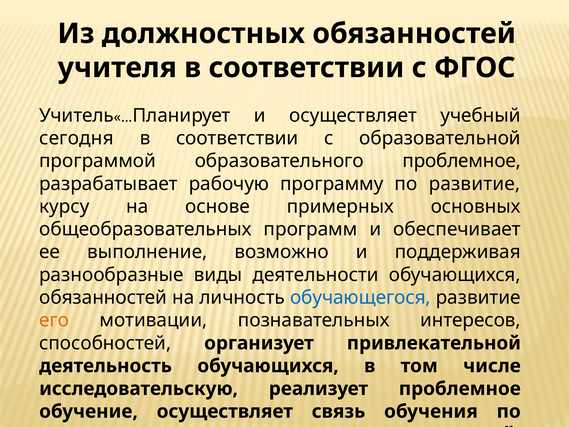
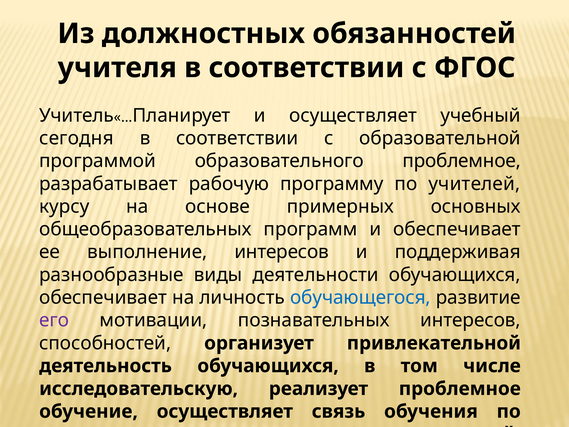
по развитие: развитие -> учителей
выполнение возможно: возможно -> интересов
обязанностей at (103, 297): обязанностей -> обеспечивает
его colour: orange -> purple
